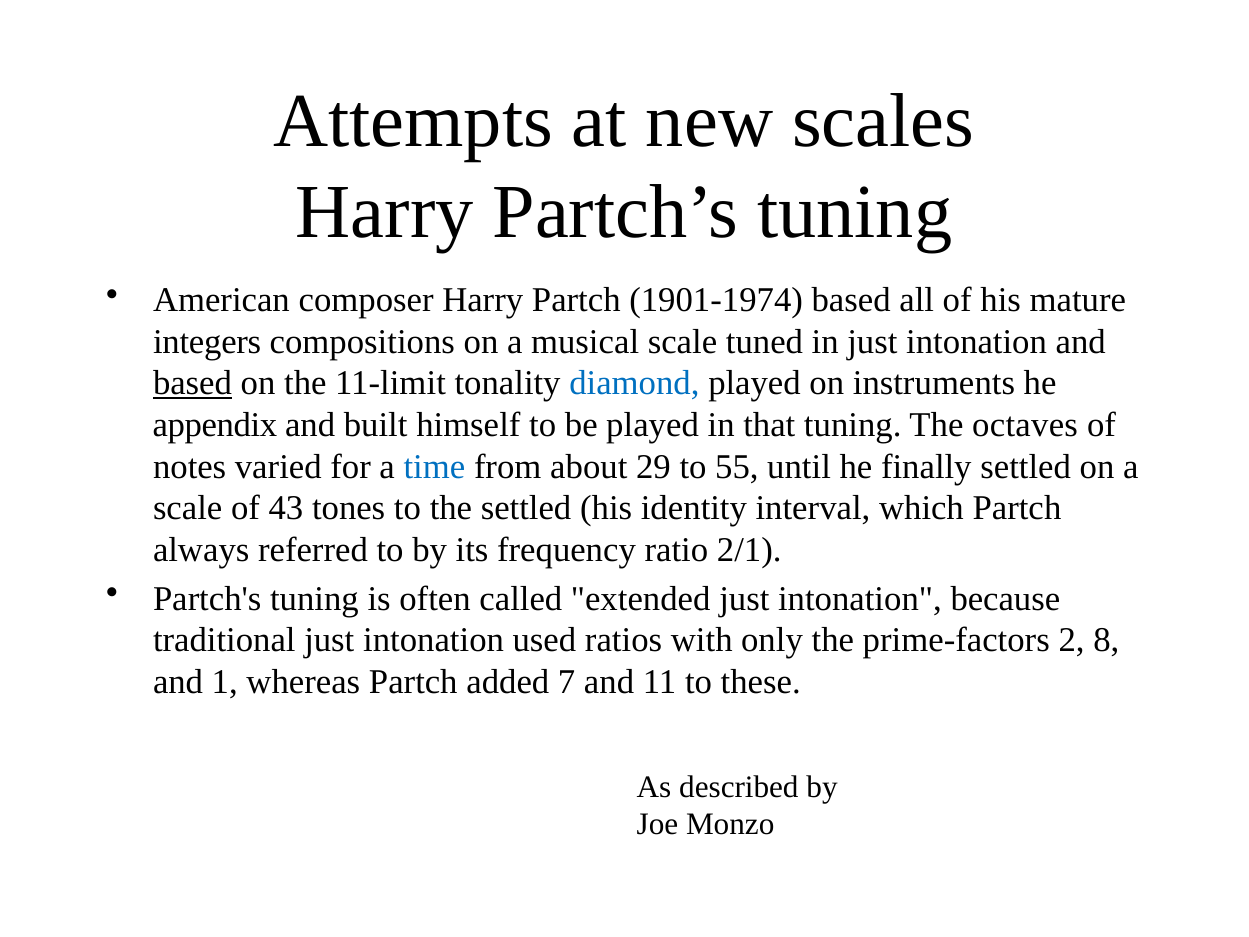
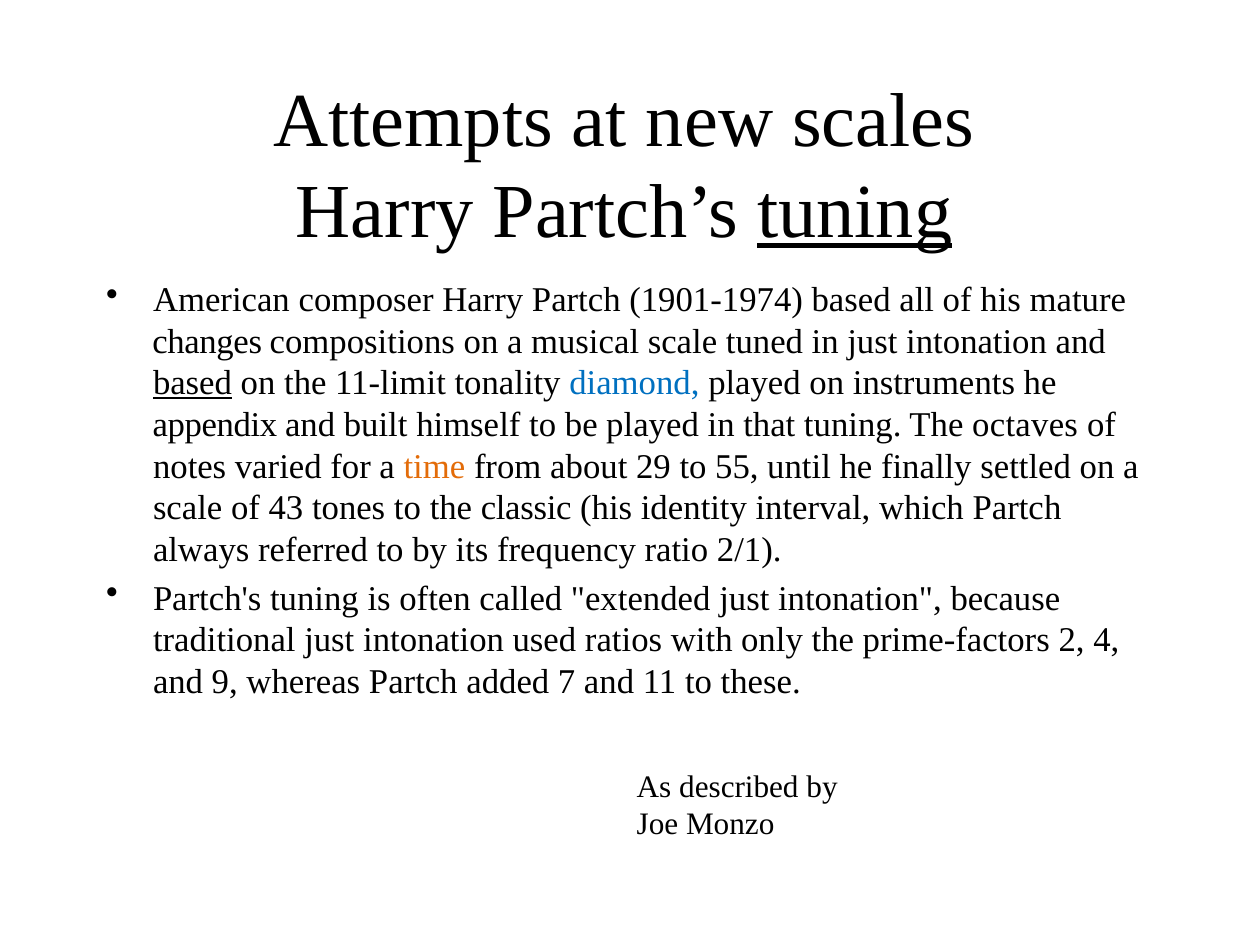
tuning at (855, 212) underline: none -> present
integers: integers -> changes
time colour: blue -> orange
the settled: settled -> classic
8: 8 -> 4
1: 1 -> 9
